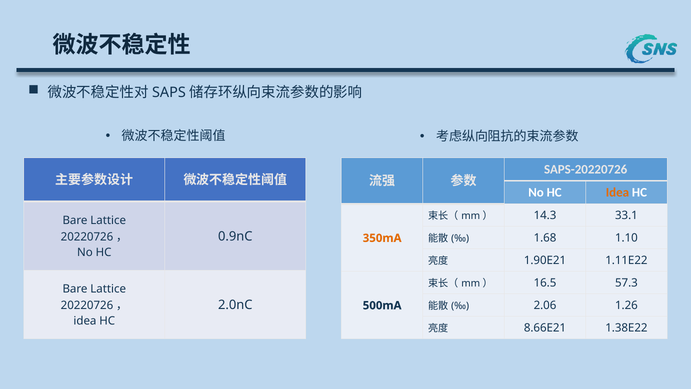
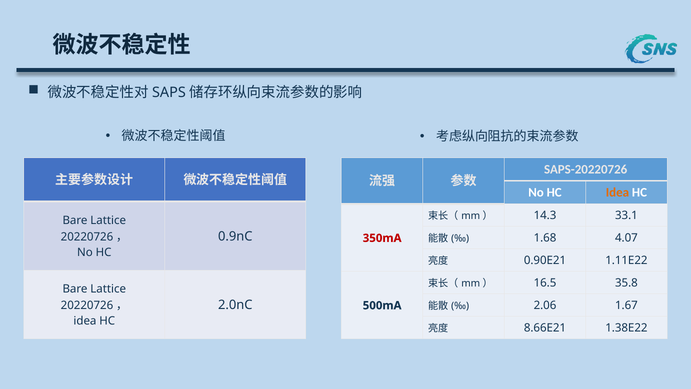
1.10: 1.10 -> 4.07
350mA colour: orange -> red
1.90E21: 1.90E21 -> 0.90E21
57.3: 57.3 -> 35.8
1.26: 1.26 -> 1.67
